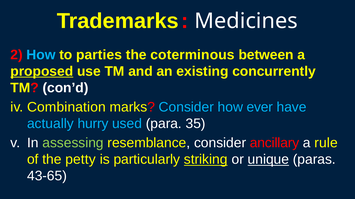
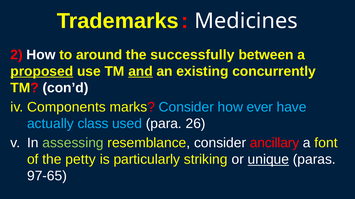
How at (41, 55) colour: light blue -> white
parties: parties -> around
coterminous: coterminous -> successfully
and underline: none -> present
Combination: Combination -> Components
hurry: hurry -> class
35: 35 -> 26
rule: rule -> font
striking underline: present -> none
43-65: 43-65 -> 97-65
